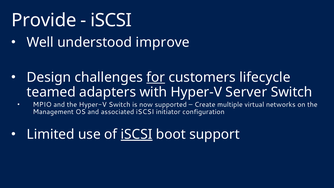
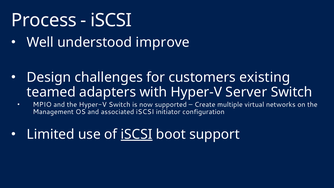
Provide: Provide -> Process
for underline: present -> none
lifecycle: lifecycle -> existing
